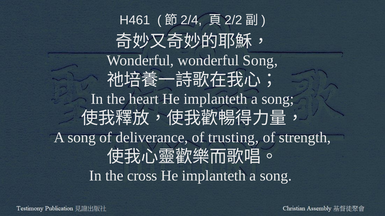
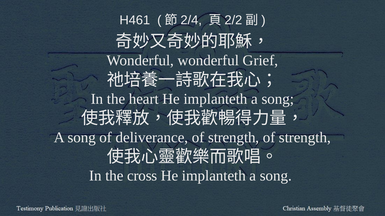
wonderful Song: Song -> Grief
deliverance of trusting: trusting -> strength
